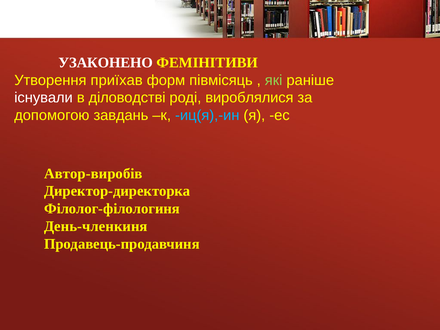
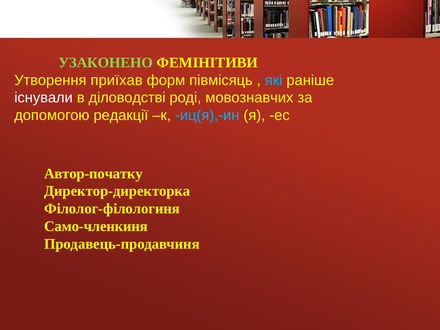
УЗАКОНЕНО colour: white -> light green
які colour: light green -> light blue
вироблялися: вироблялися -> мовознавчих
завдань: завдань -> редакції
Автор-виробів: Автор-виробів -> Автор-початку
День-членкиня: День-членкиня -> Само-членкиня
